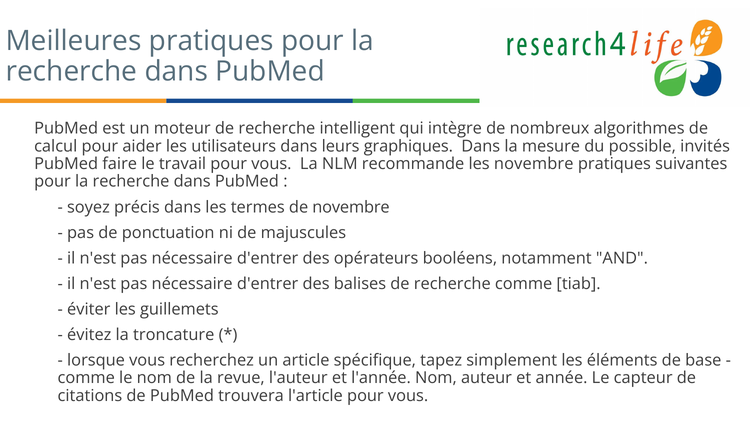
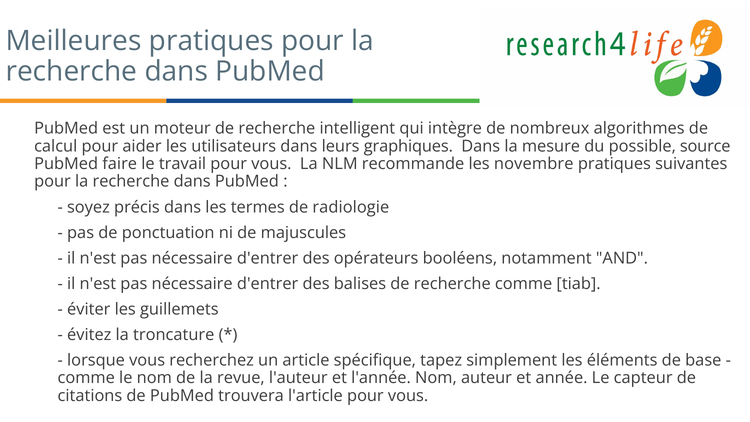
invités: invités -> source
de novembre: novembre -> radiologie
